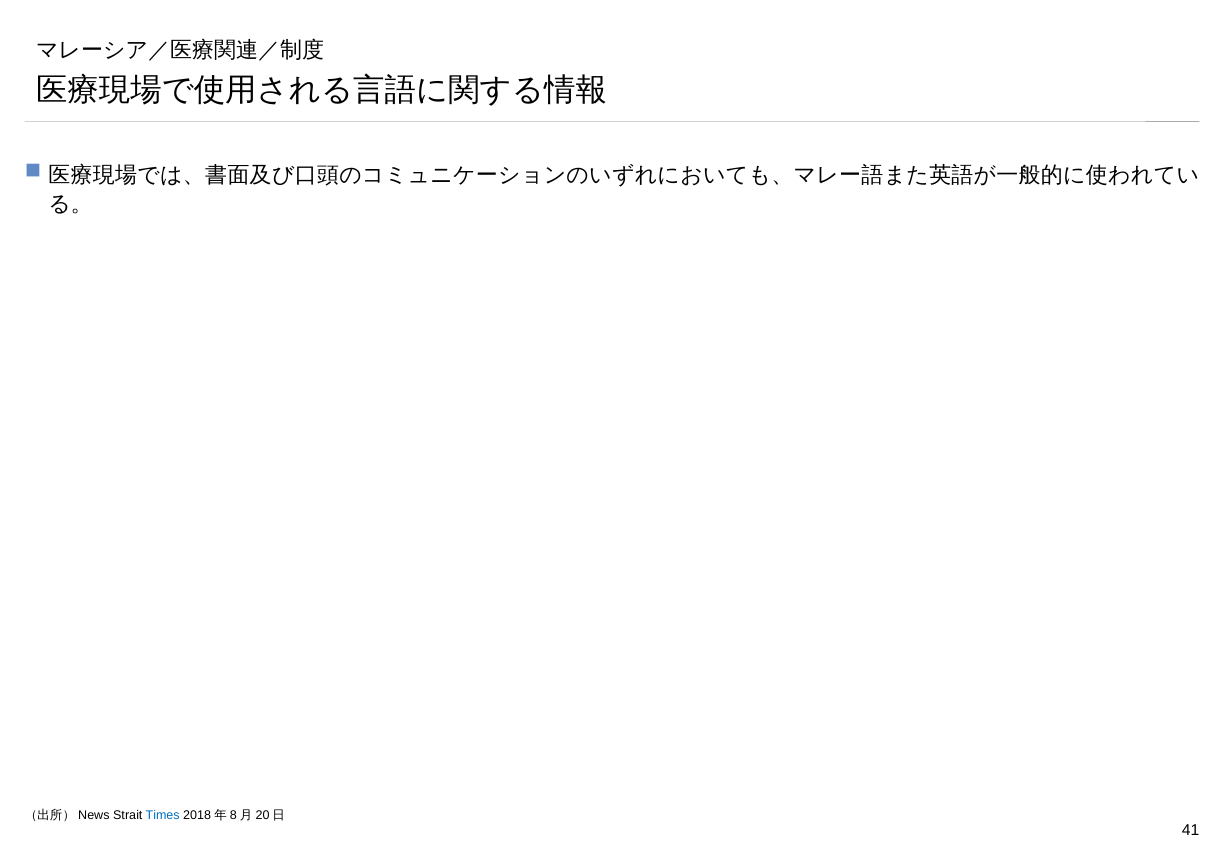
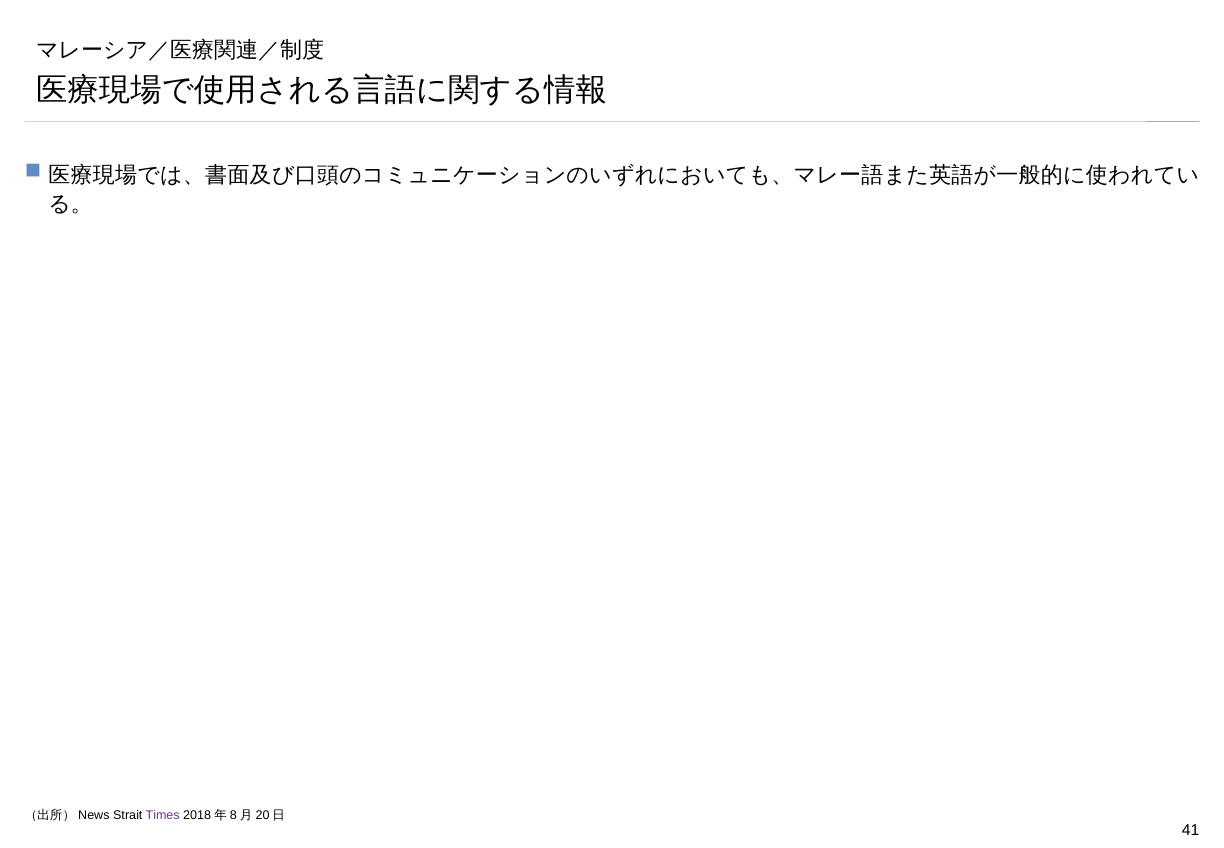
Times colour: blue -> purple
